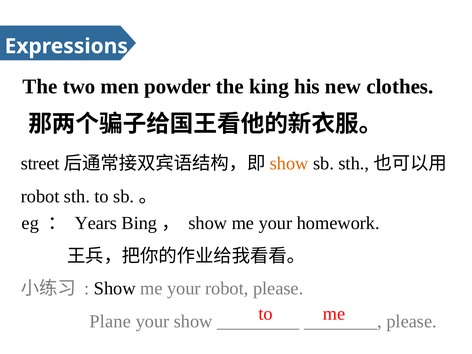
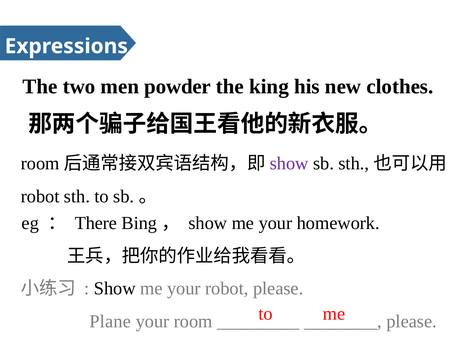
street at (40, 163): street -> room
show at (289, 163) colour: orange -> purple
Years: Years -> There
your show: show -> room
